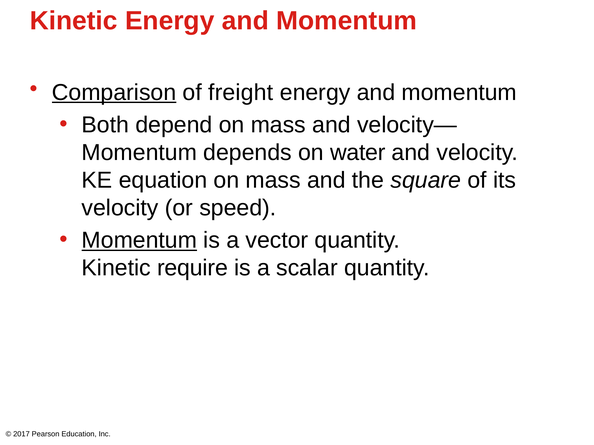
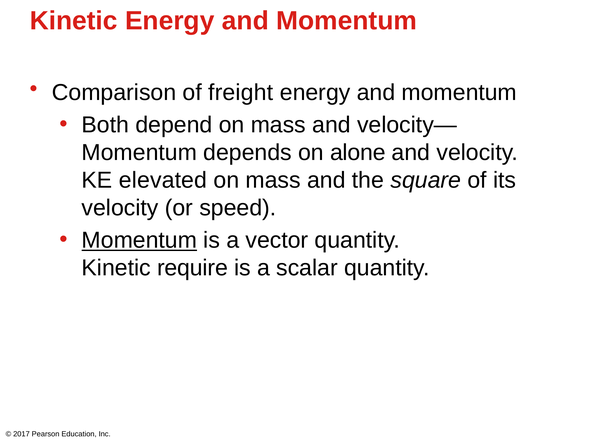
Comparison underline: present -> none
water: water -> alone
equation: equation -> elevated
